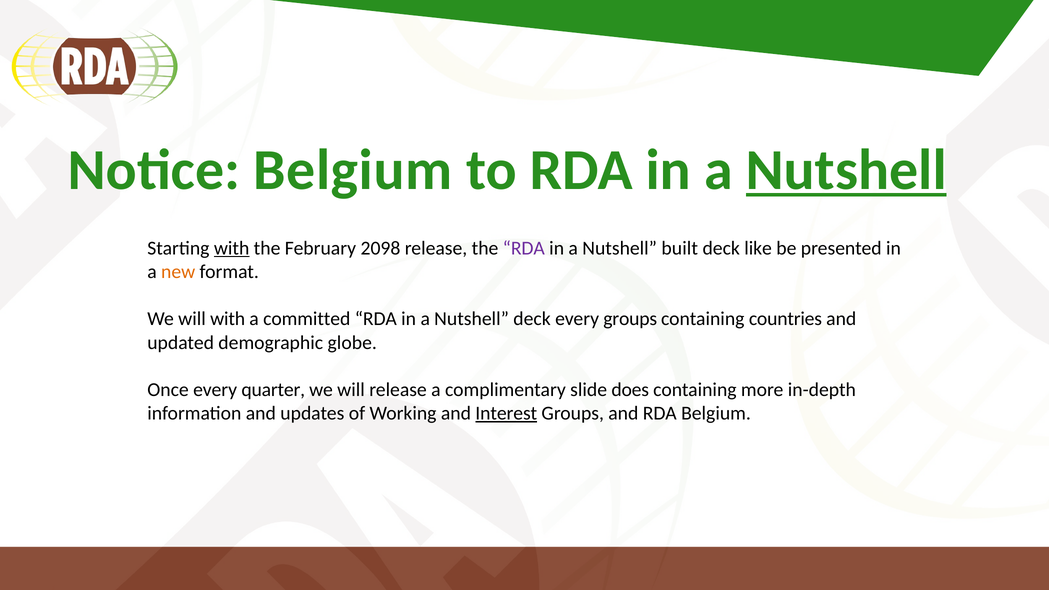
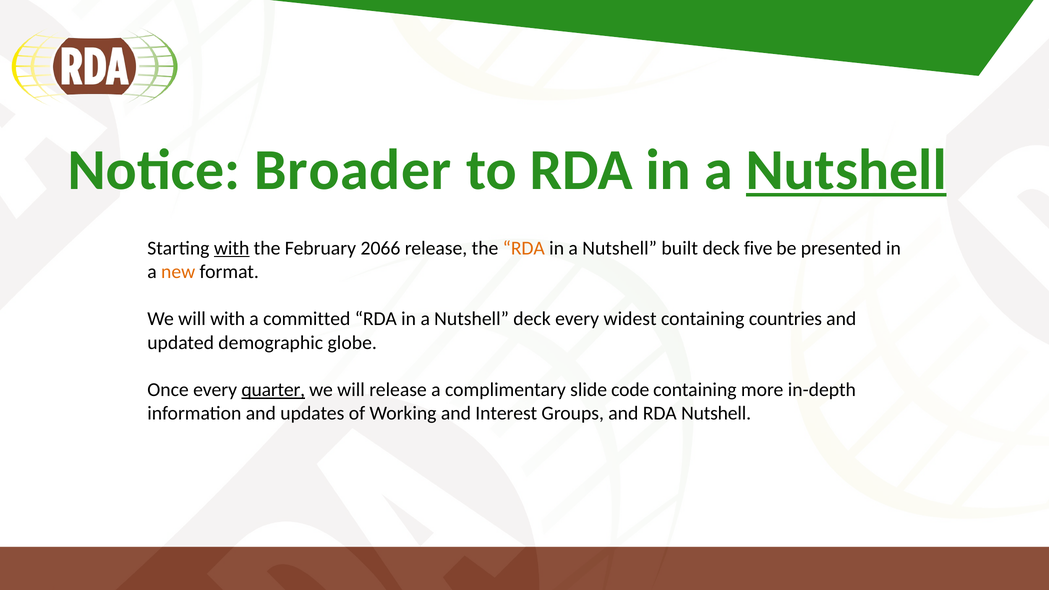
Notice Belgium: Belgium -> Broader
2098: 2098 -> 2066
RDA at (524, 248) colour: purple -> orange
like: like -> five
every groups: groups -> widest
quarter underline: none -> present
does: does -> code
Interest underline: present -> none
RDA Belgium: Belgium -> Nutshell
